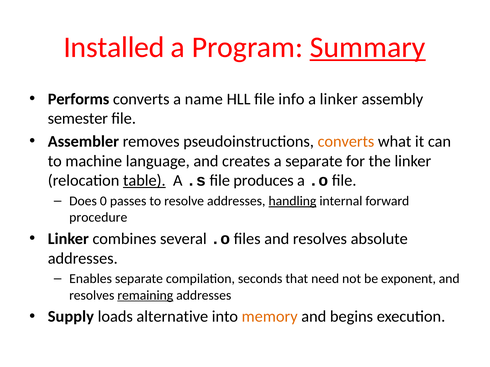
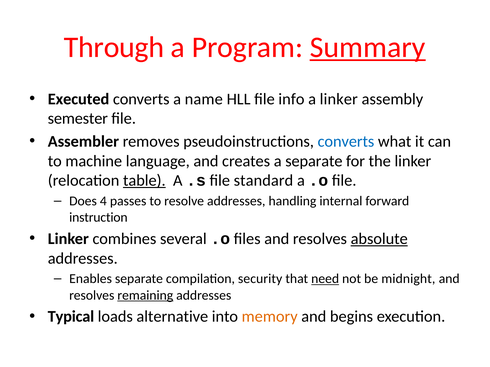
Installed: Installed -> Through
Performs: Performs -> Executed
converts at (346, 142) colour: orange -> blue
produces: produces -> standard
0: 0 -> 4
handling underline: present -> none
procedure: procedure -> instruction
absolute underline: none -> present
seconds: seconds -> security
need underline: none -> present
exponent: exponent -> midnight
Supply: Supply -> Typical
